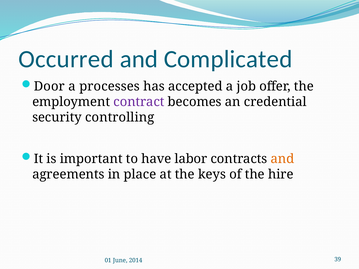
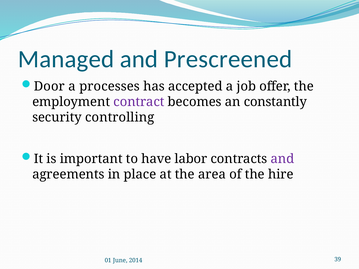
Occurred: Occurred -> Managed
Complicated: Complicated -> Prescreened
credential: credential -> constantly
and at (283, 159) colour: orange -> purple
keys: keys -> area
